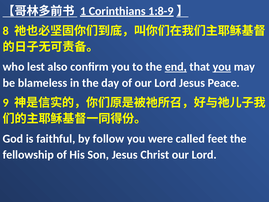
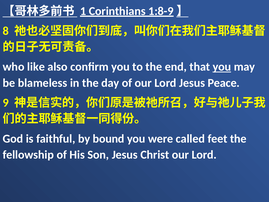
lest: lest -> like
end underline: present -> none
follow: follow -> bound
